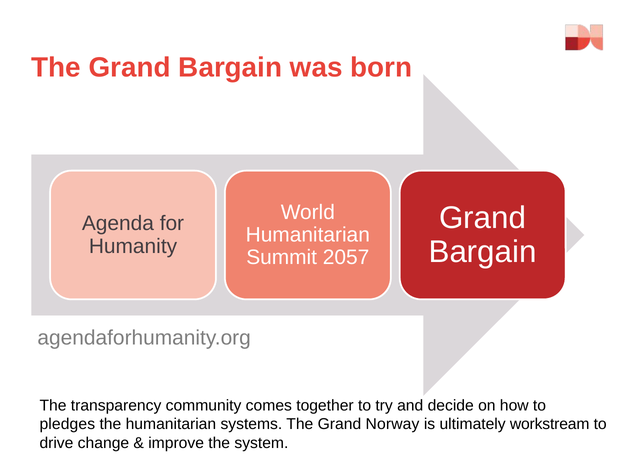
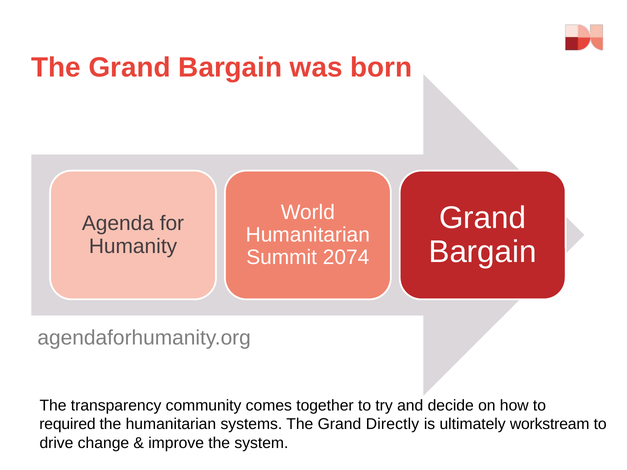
2057: 2057 -> 2074
pledges: pledges -> required
Norway: Norway -> Directly
